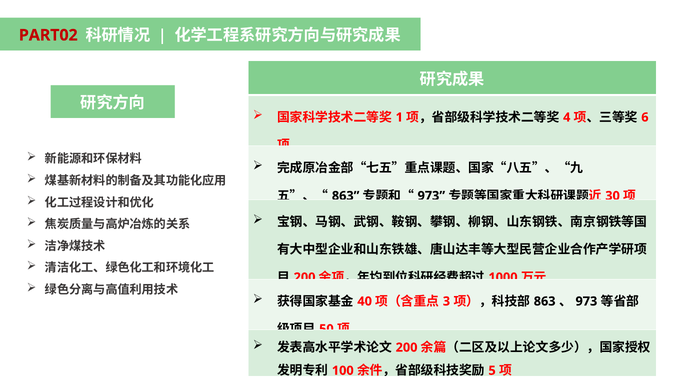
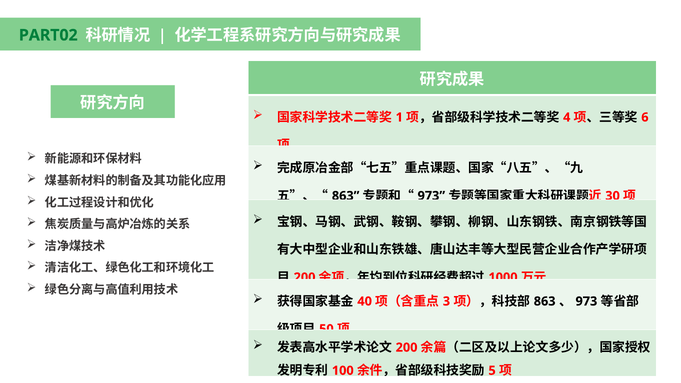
PART02 colour: red -> green
